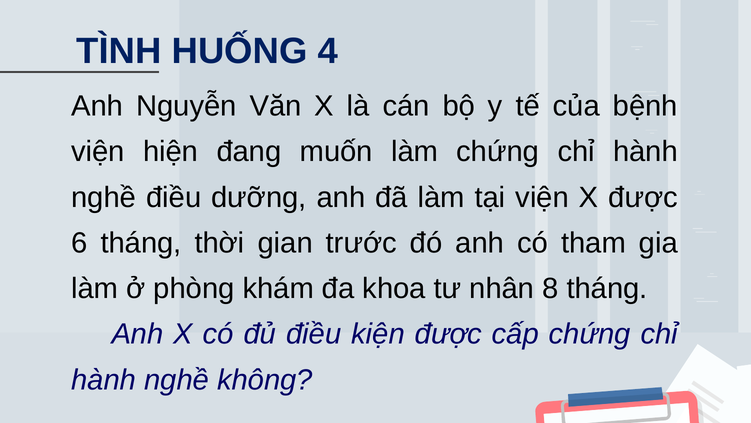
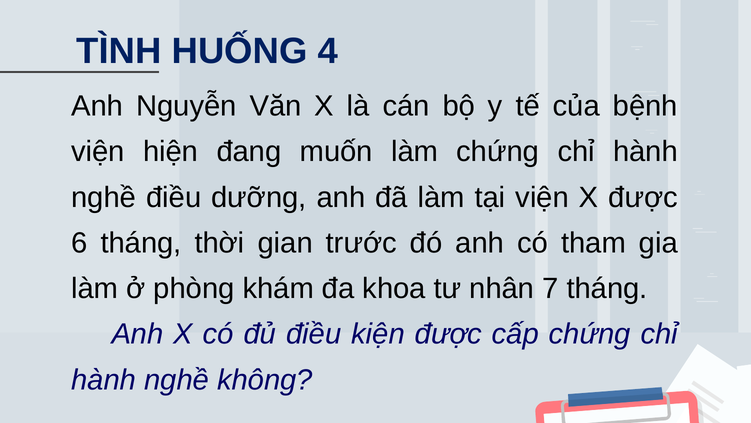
8: 8 -> 7
